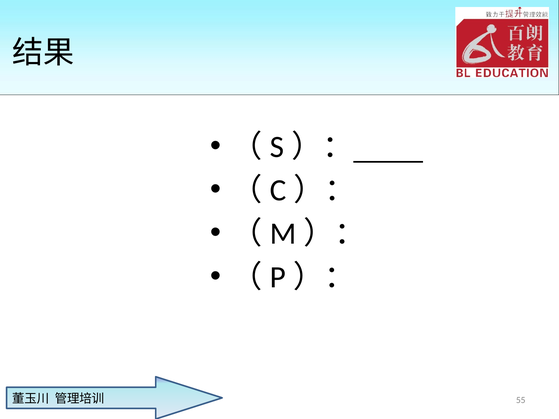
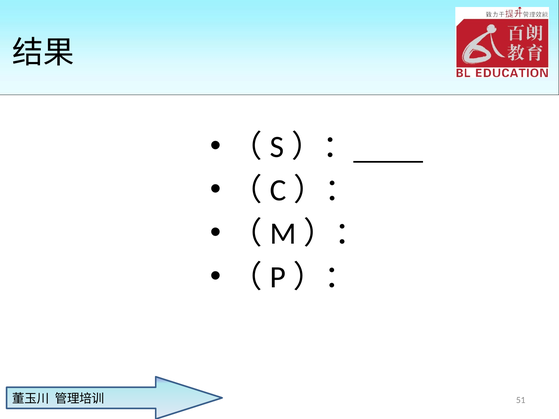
55: 55 -> 51
